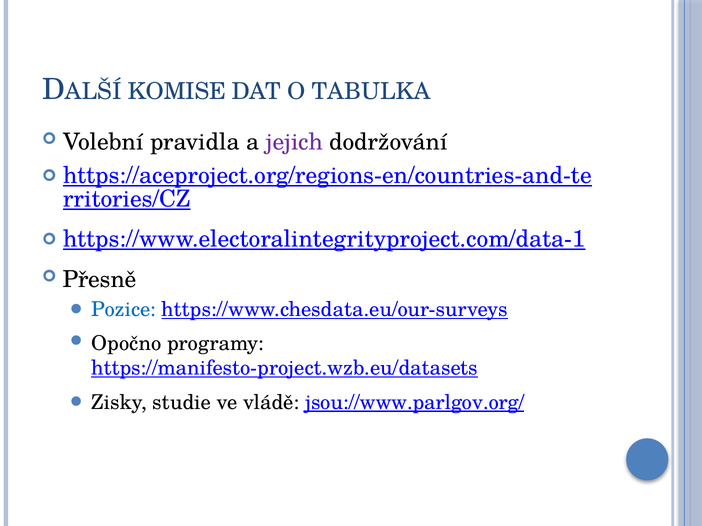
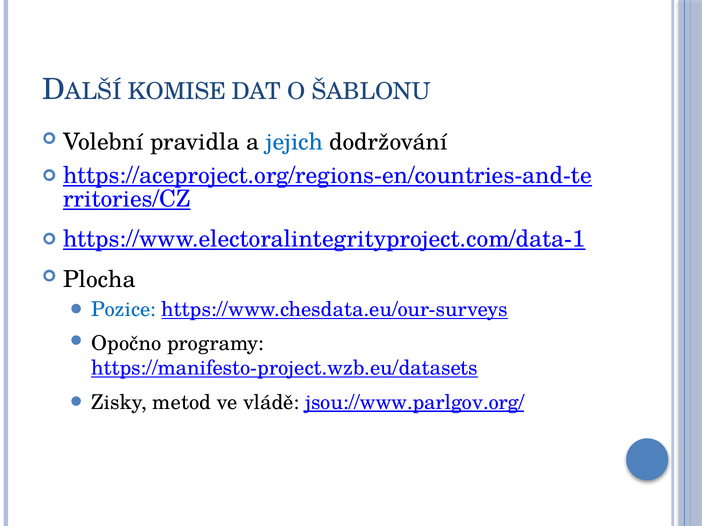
TABULKA: TABULKA -> ŠABLONU
jejich colour: purple -> blue
Přesně: Přesně -> Plocha
studie: studie -> metod
